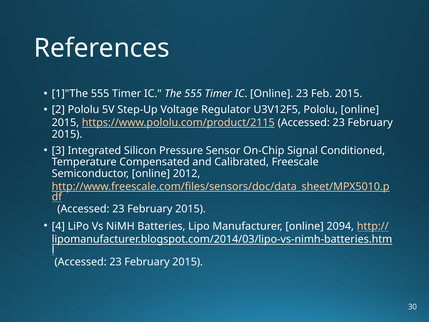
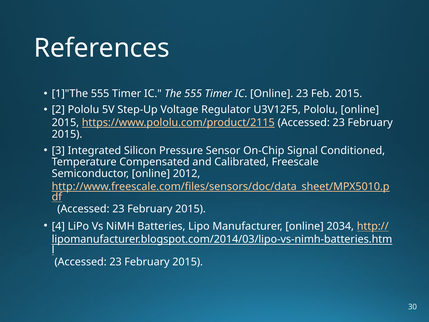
2094: 2094 -> 2034
